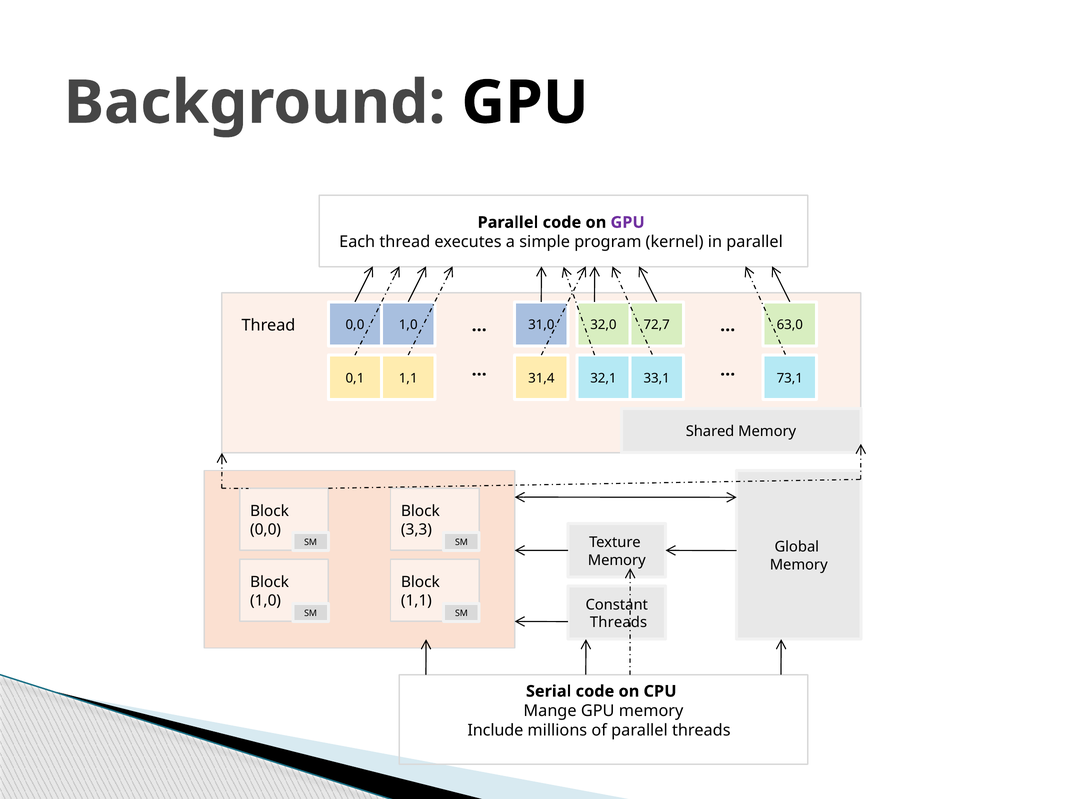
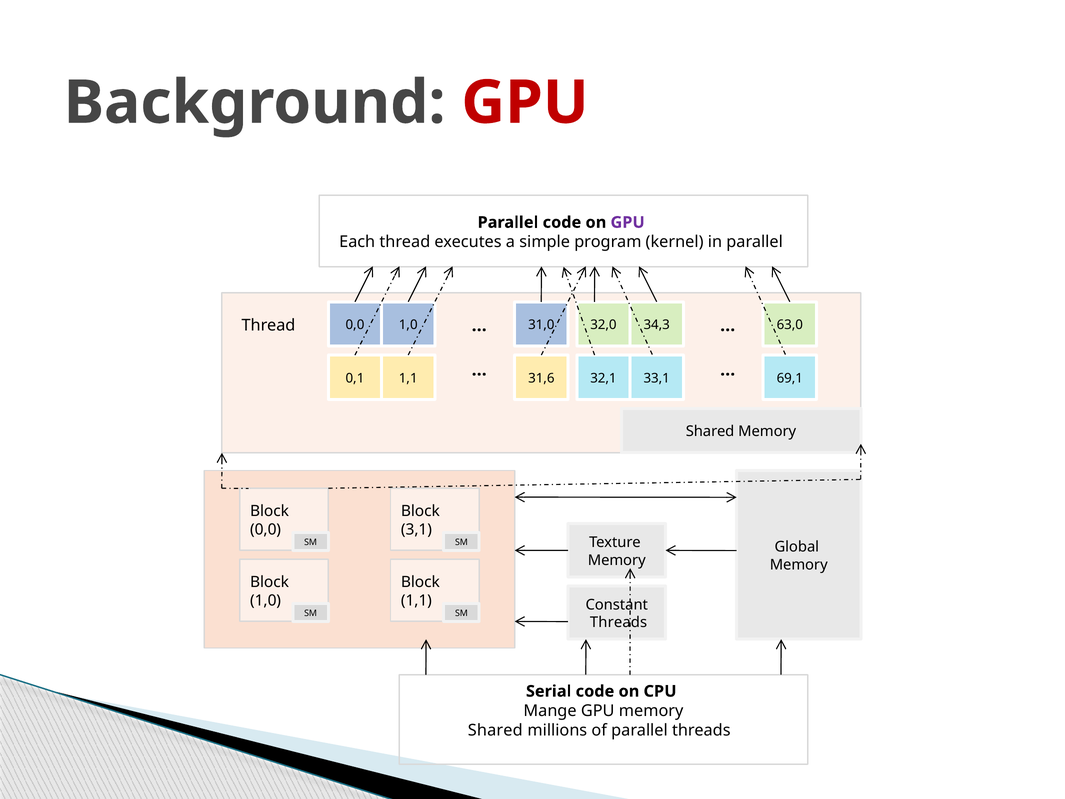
GPU at (525, 103) colour: black -> red
72,7: 72,7 -> 34,3
31,4: 31,4 -> 31,6
73,1: 73,1 -> 69,1
3,3: 3,3 -> 3,1
Include at (495, 730): Include -> Shared
